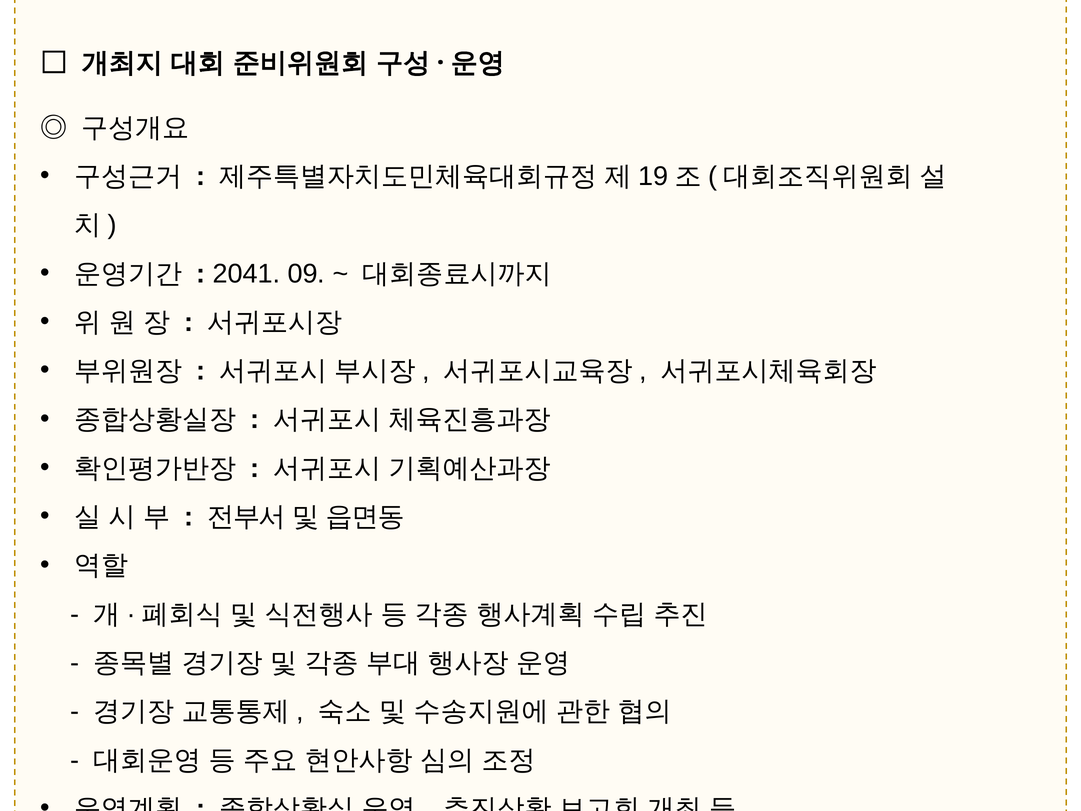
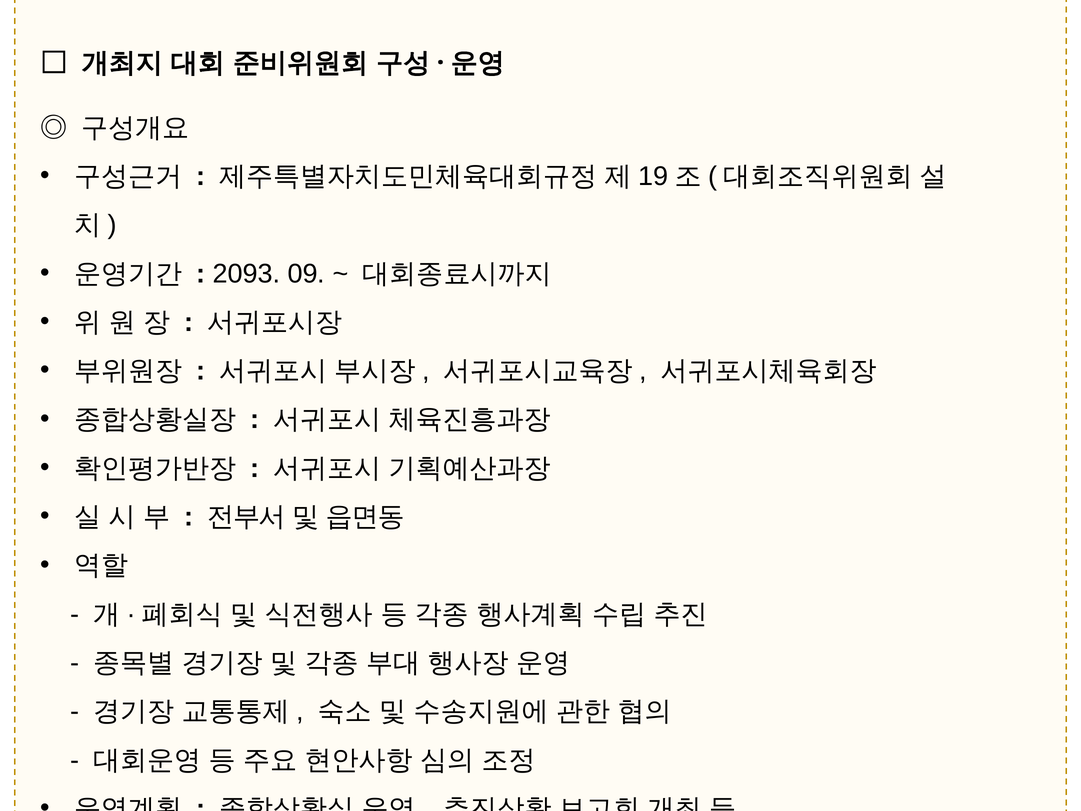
2041: 2041 -> 2093
